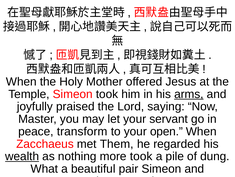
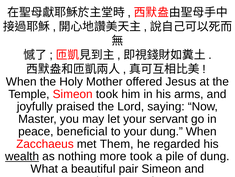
arms underline: present -> none
transform: transform -> beneficial
your open: open -> dung
